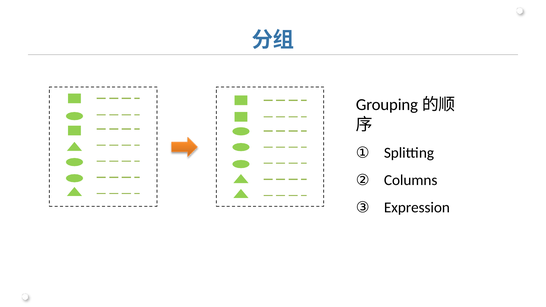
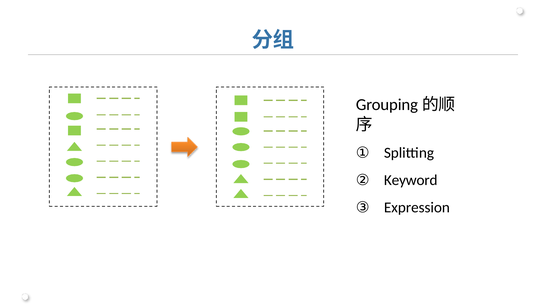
Columns: Columns -> Keyword
